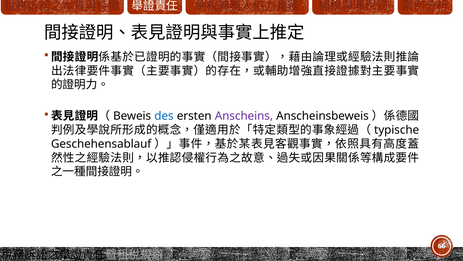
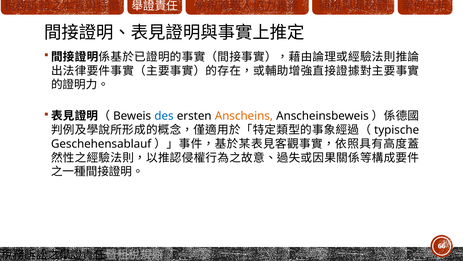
Anscheins colour: purple -> orange
